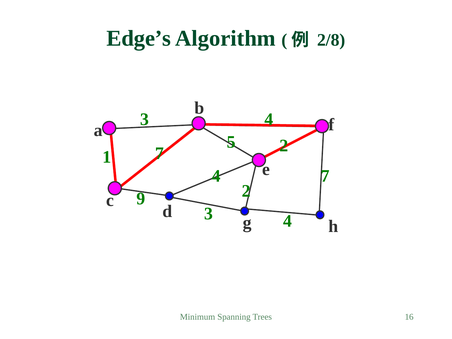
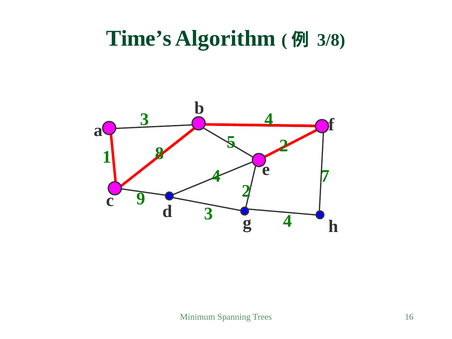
Edge’s: Edge’s -> Time’s
2/8: 2/8 -> 3/8
1 7: 7 -> 8
